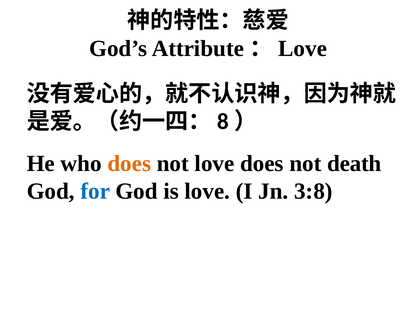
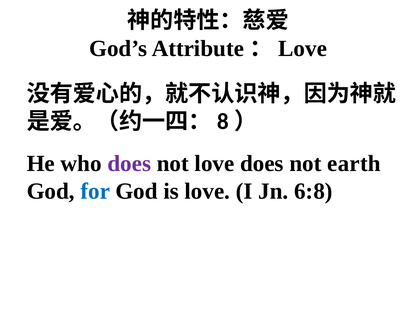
does at (129, 164) colour: orange -> purple
death: death -> earth
3:8: 3:8 -> 6:8
